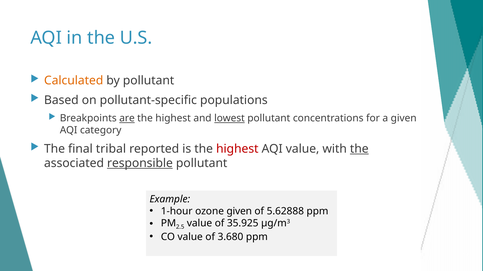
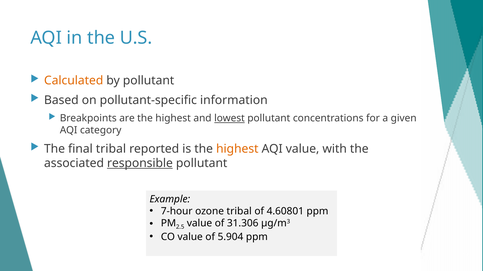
populations: populations -> information
are underline: present -> none
highest at (237, 149) colour: red -> orange
the at (359, 149) underline: present -> none
1-hour: 1-hour -> 7-hour
ozone given: given -> tribal
5.62888: 5.62888 -> 4.60801
35.925: 35.925 -> 31.306
3.680: 3.680 -> 5.904
